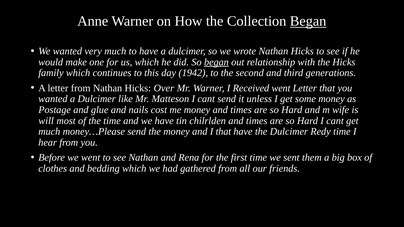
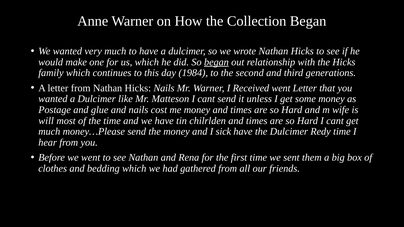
Began at (308, 21) underline: present -> none
1942: 1942 -> 1984
Hicks Over: Over -> Nails
I that: that -> sick
